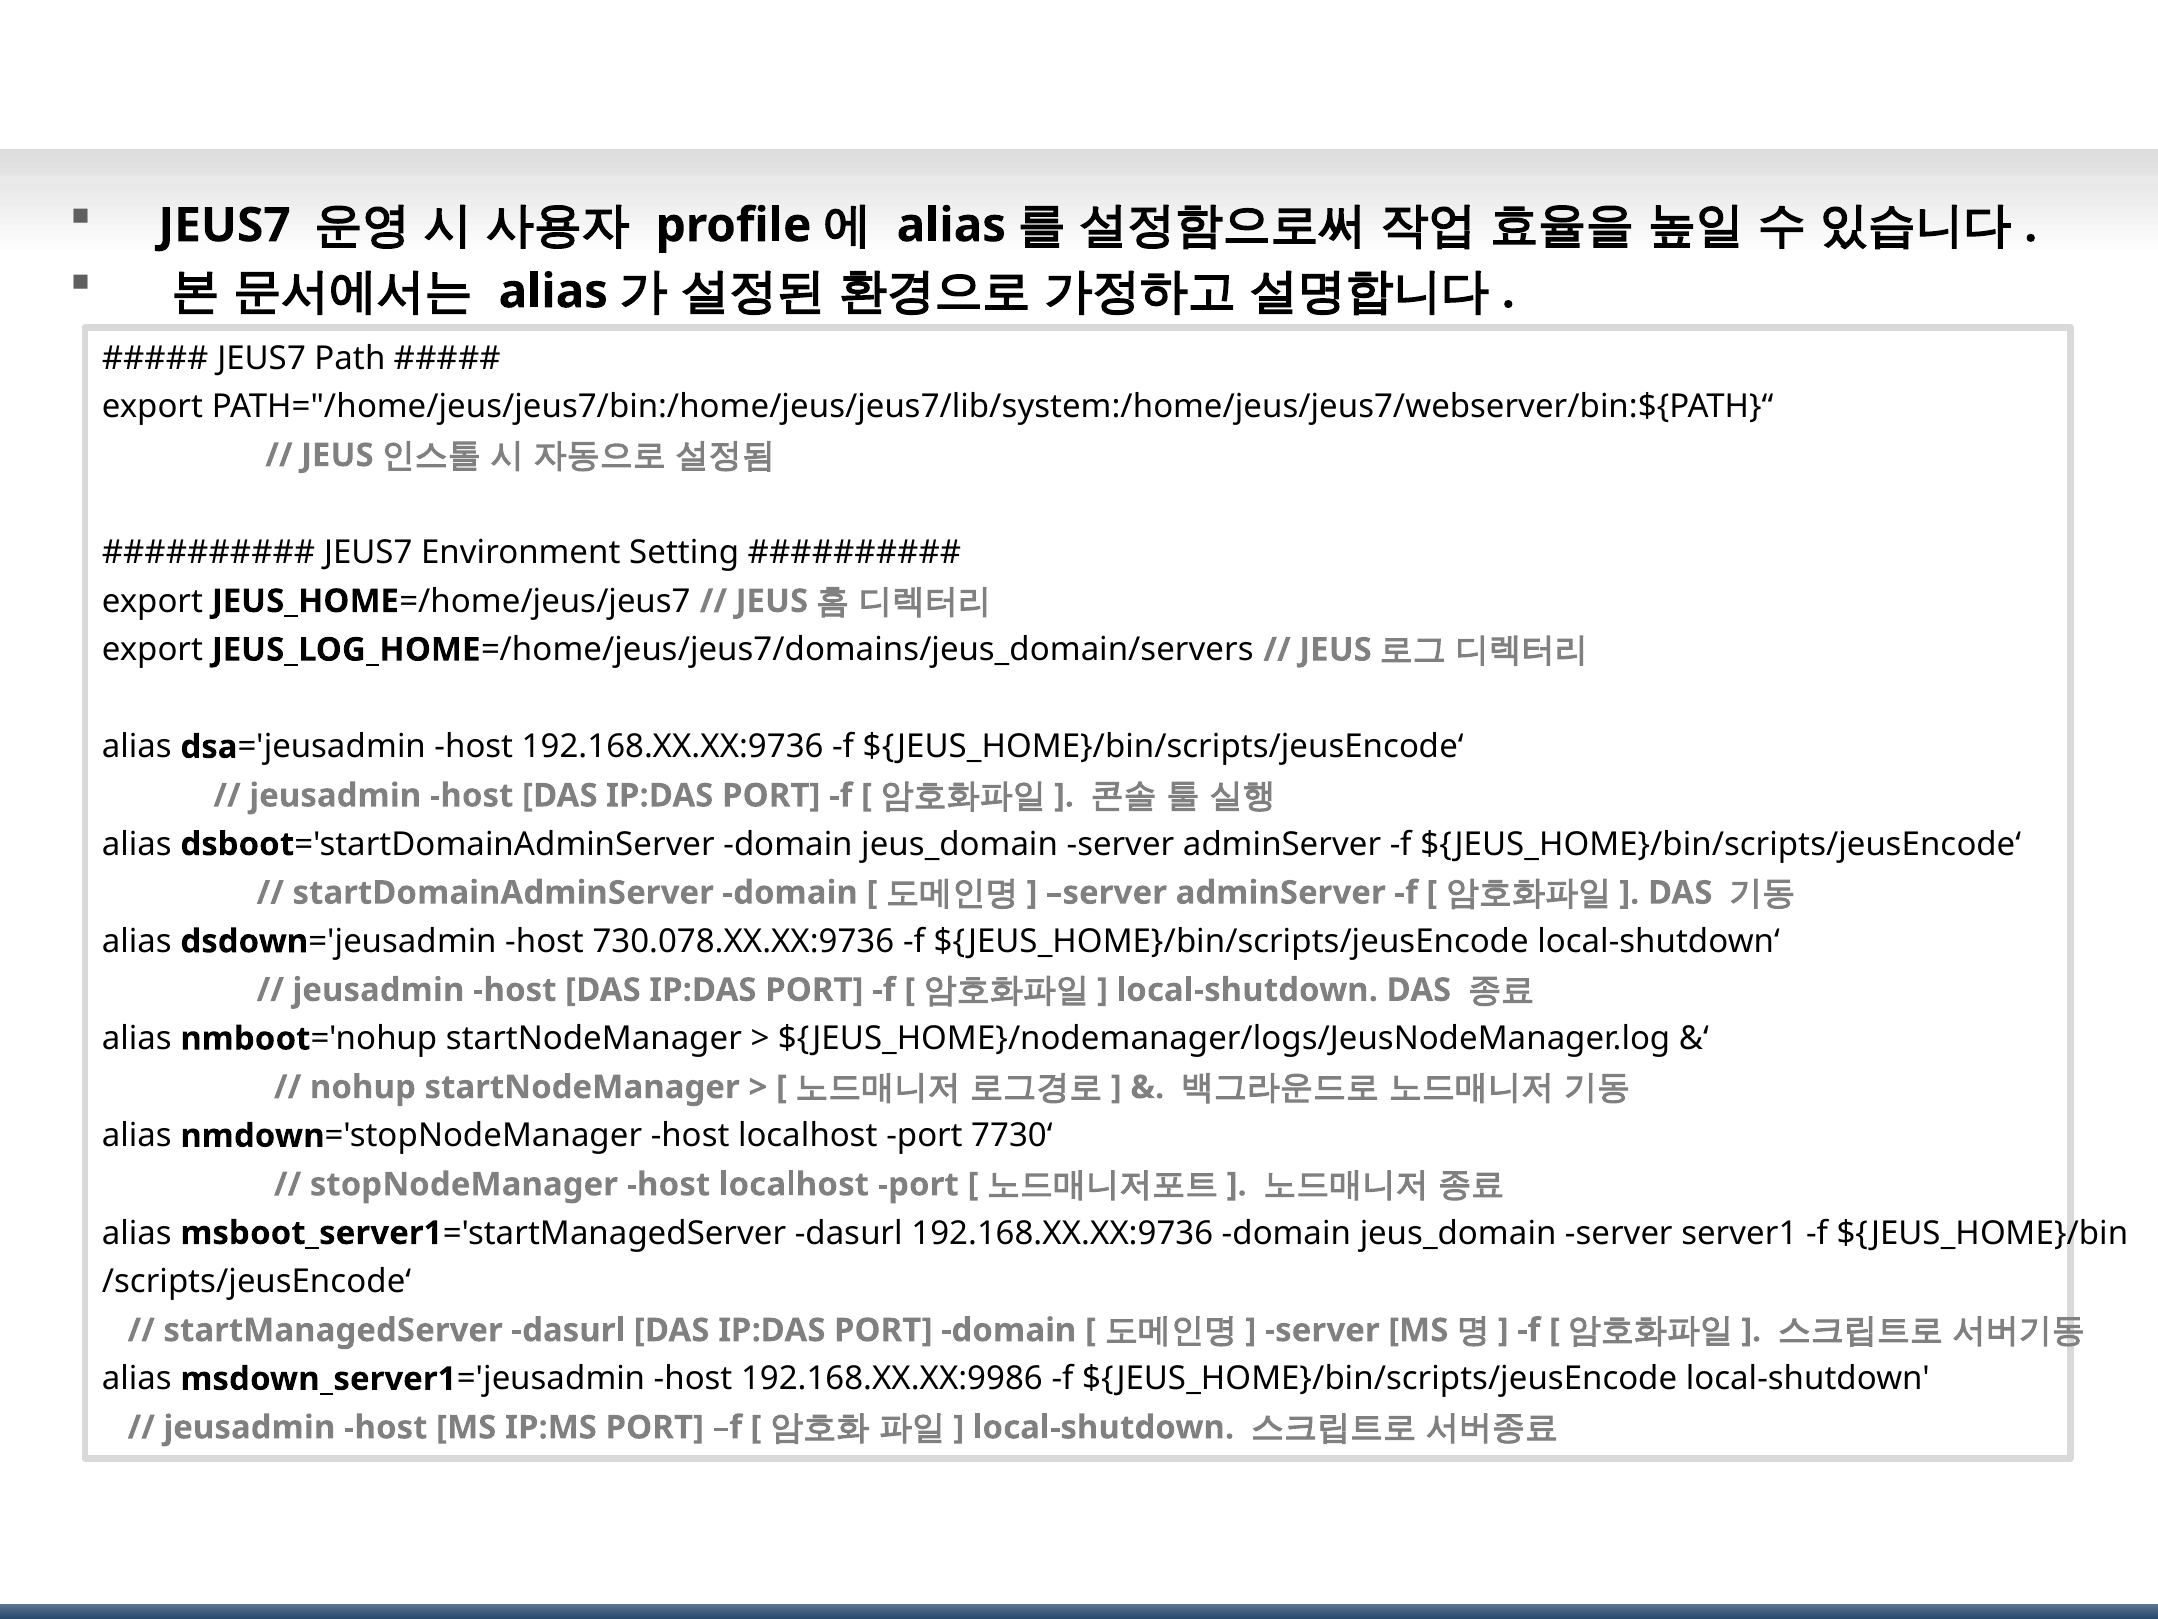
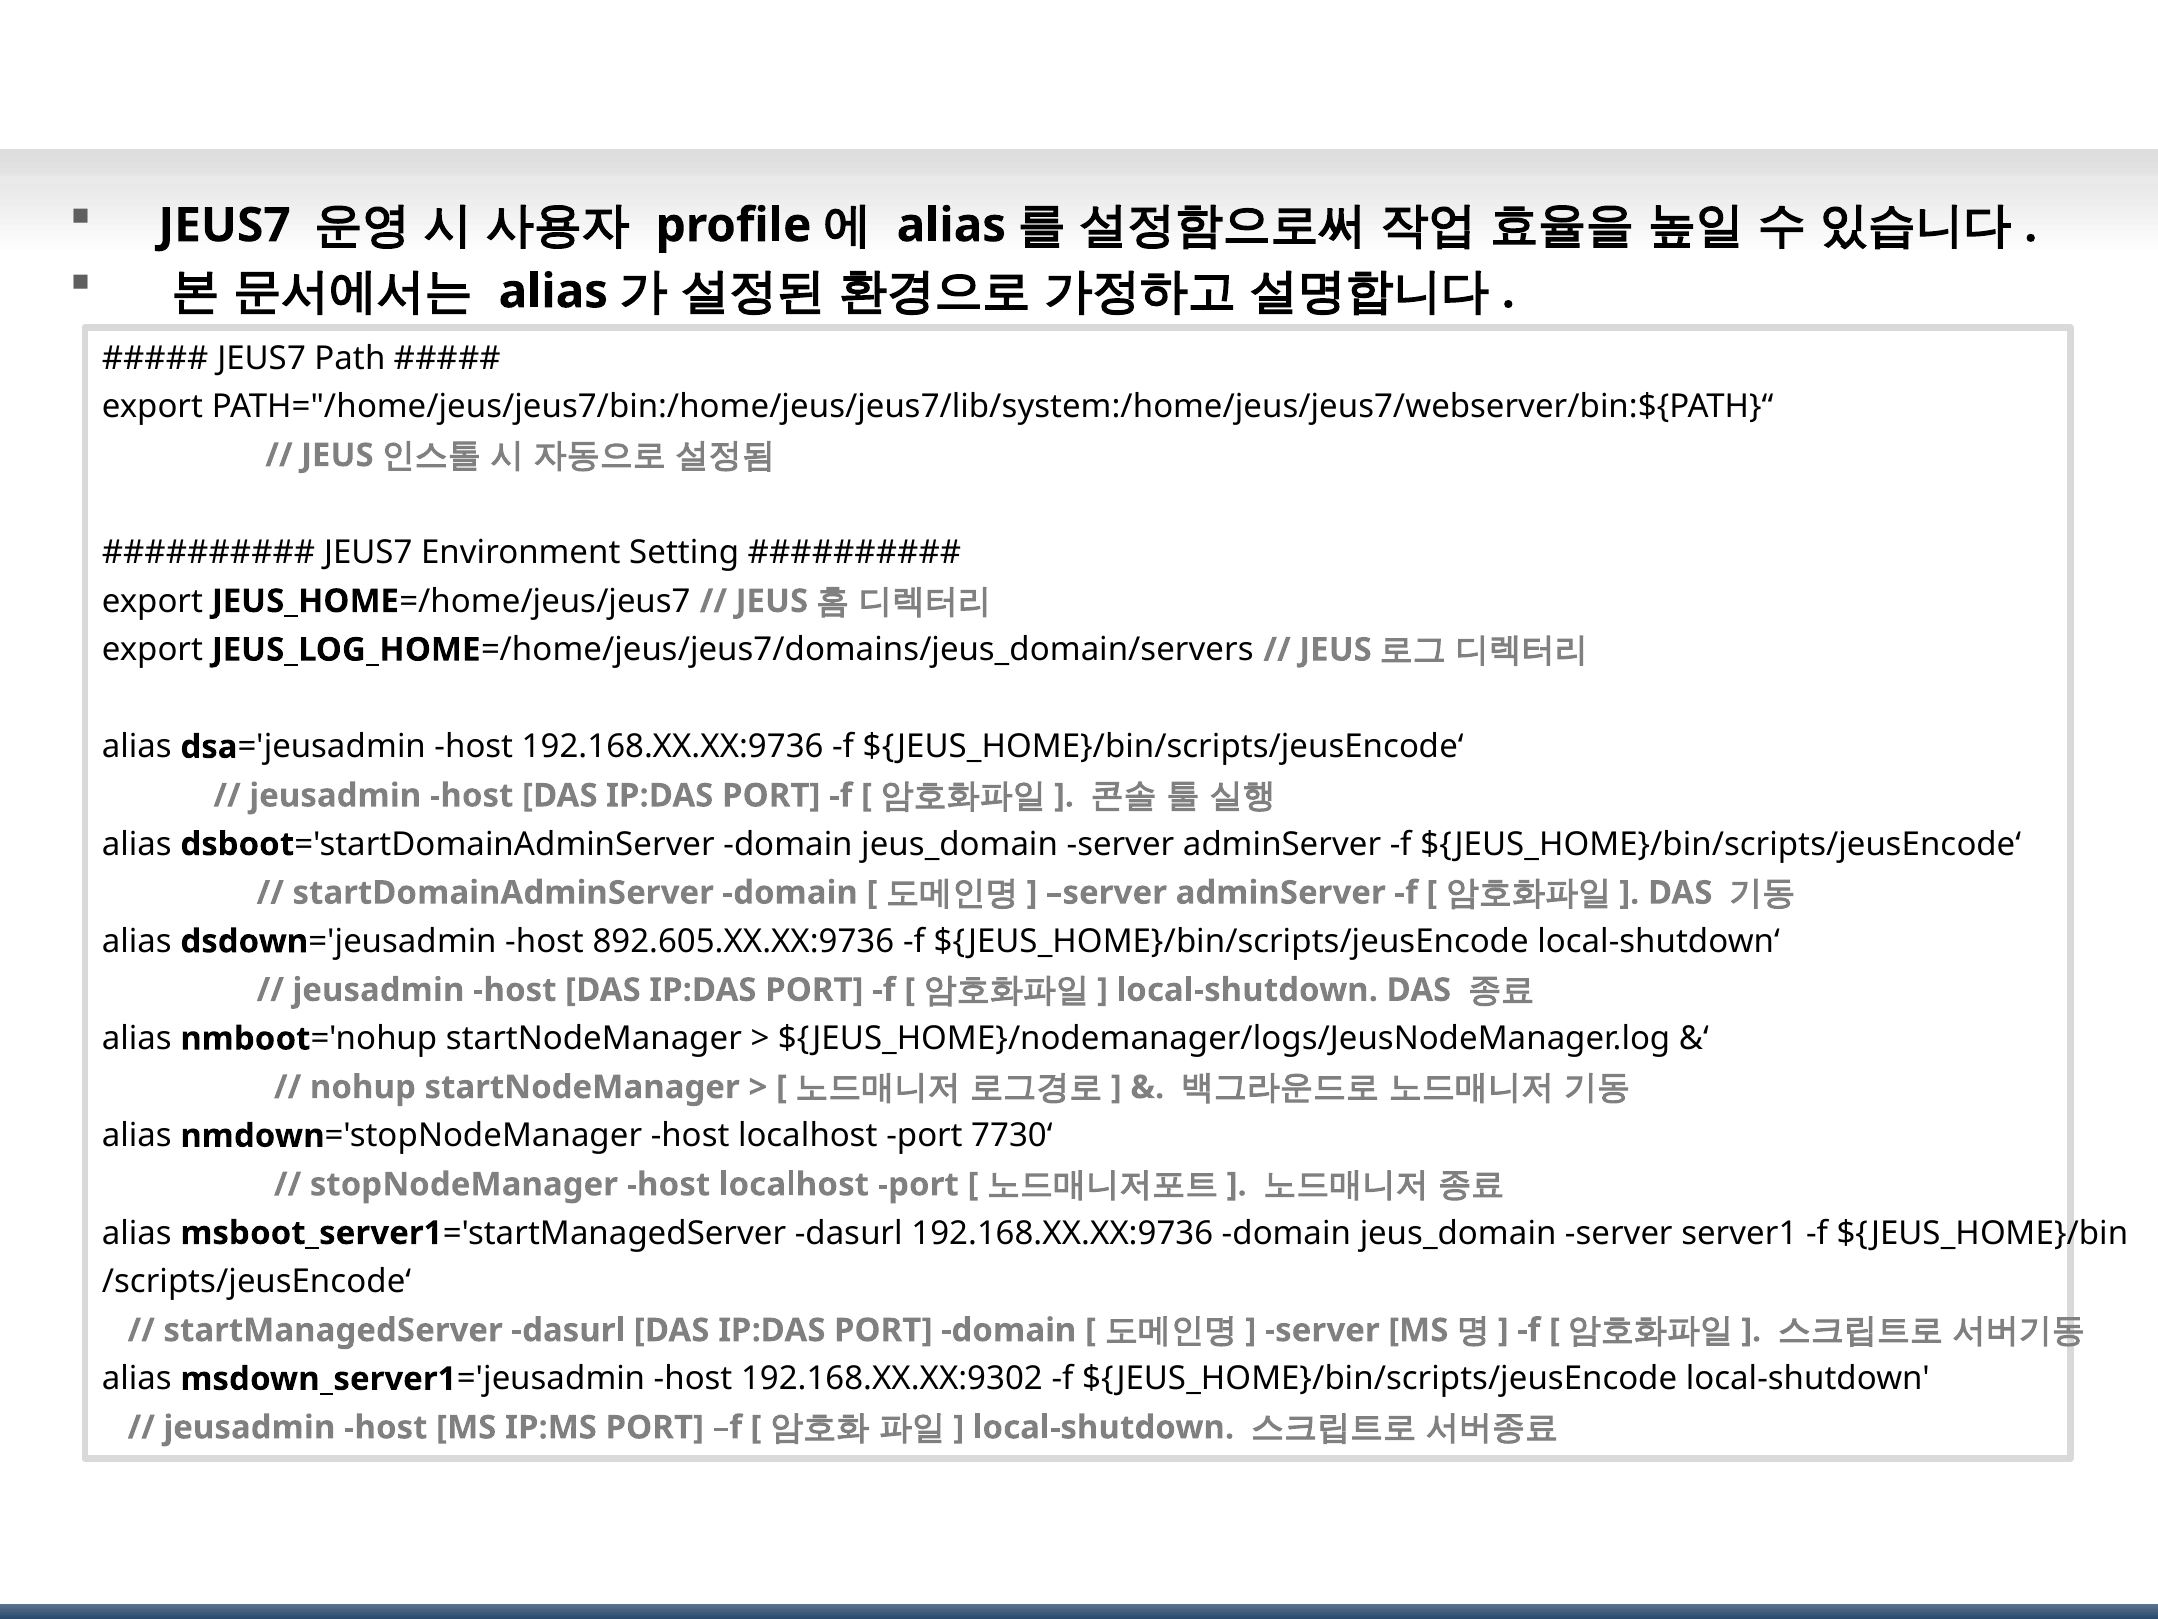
730.078.XX.XX:9736: 730.078.XX.XX:9736 -> 892.605.XX.XX:9736
192.168.XX.XX:9986: 192.168.XX.XX:9986 -> 192.168.XX.XX:9302
